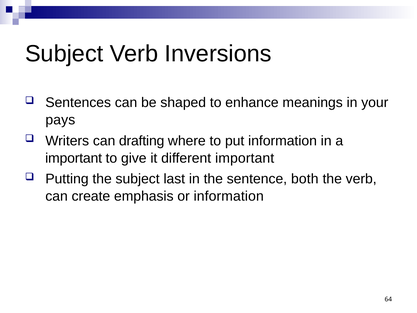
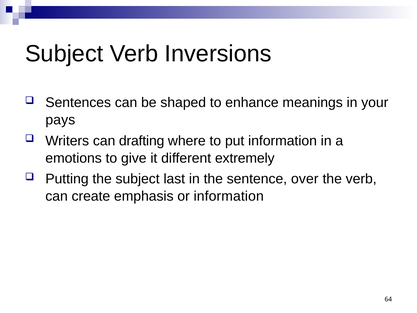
important at (74, 158): important -> emotions
different important: important -> extremely
both: both -> over
